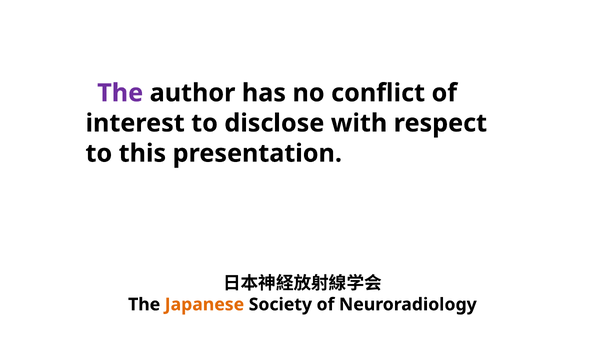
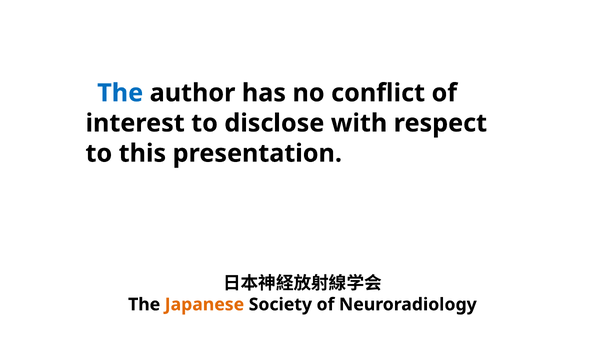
The at (120, 93) colour: purple -> blue
